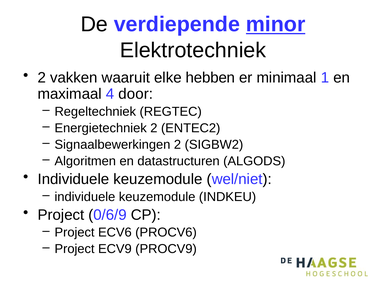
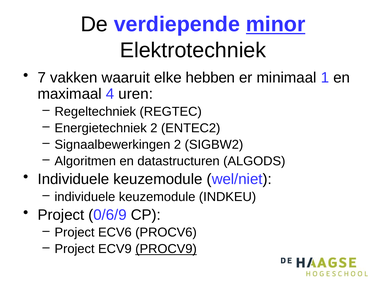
2 at (42, 78): 2 -> 7
door: door -> uren
PROCV9 underline: none -> present
